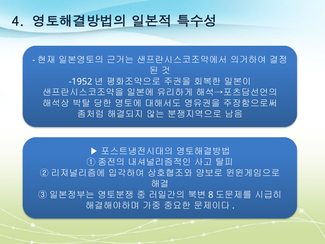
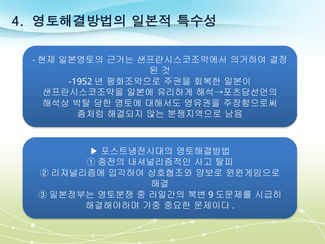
8: 8 -> 9
